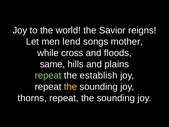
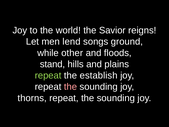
mother: mother -> ground
cross: cross -> other
same: same -> stand
the at (70, 87) colour: yellow -> pink
